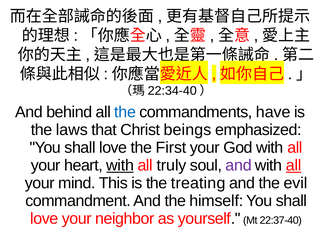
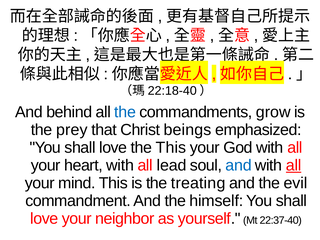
22:34-40: 22:34-40 -> 22:18-40
have: have -> grow
laws: laws -> prey
the First: First -> This
with at (120, 165) underline: present -> none
truly: truly -> lead
and at (239, 165) colour: purple -> blue
